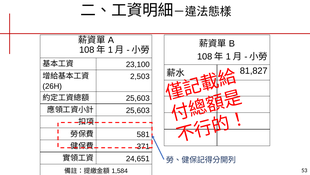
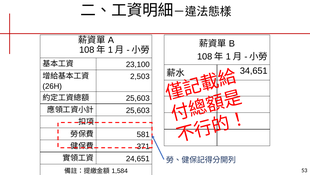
81,827: 81,827 -> 34,651
